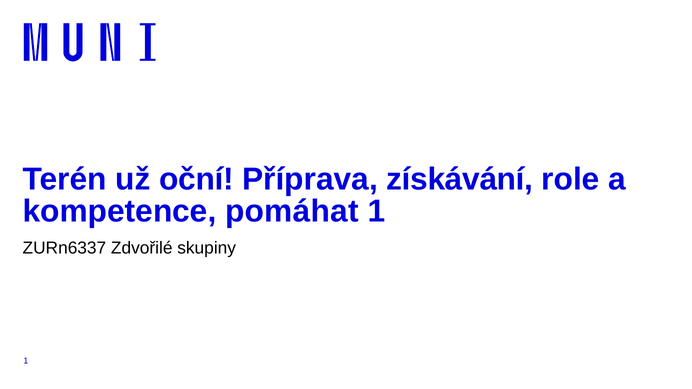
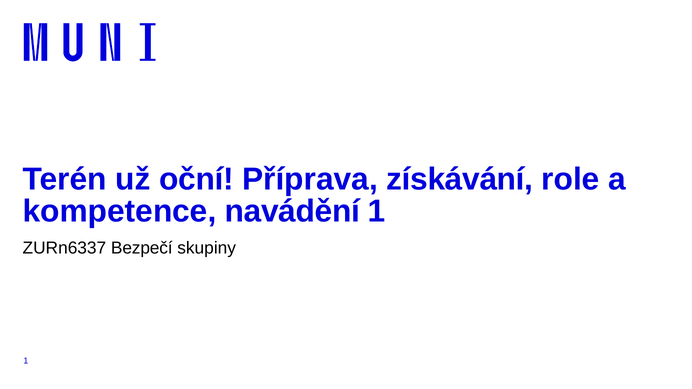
pomáhat: pomáhat -> navádění
Zdvořilé: Zdvořilé -> Bezpečí
